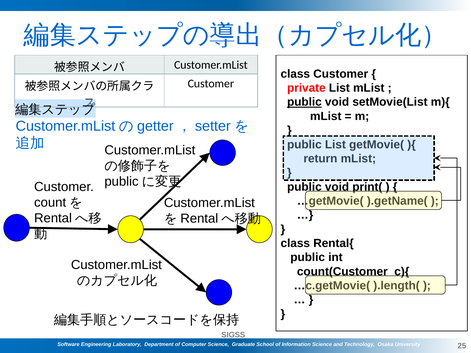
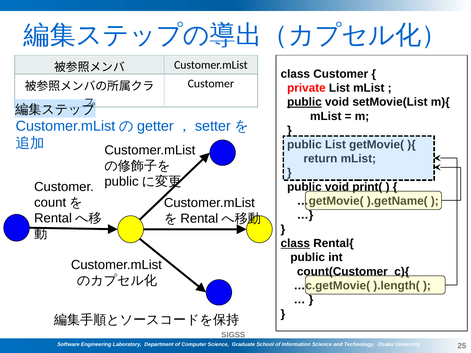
class at (295, 243) underline: none -> present
